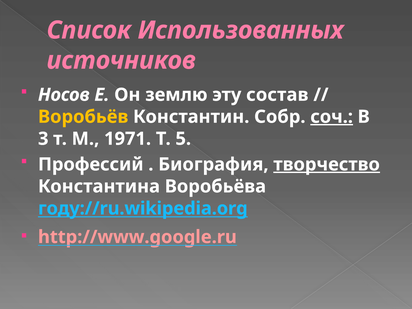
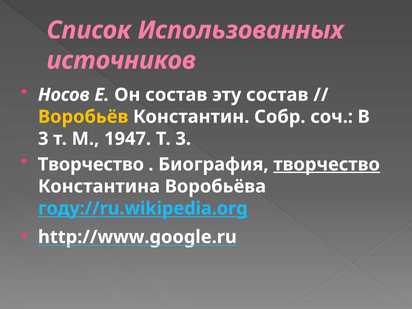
Он землю: землю -> состав
соч underline: present -> none
1971: 1971 -> 1947
Т 5: 5 -> 3
Профессий at (91, 164): Профессий -> Творчество
http://www.google.ru colour: pink -> white
